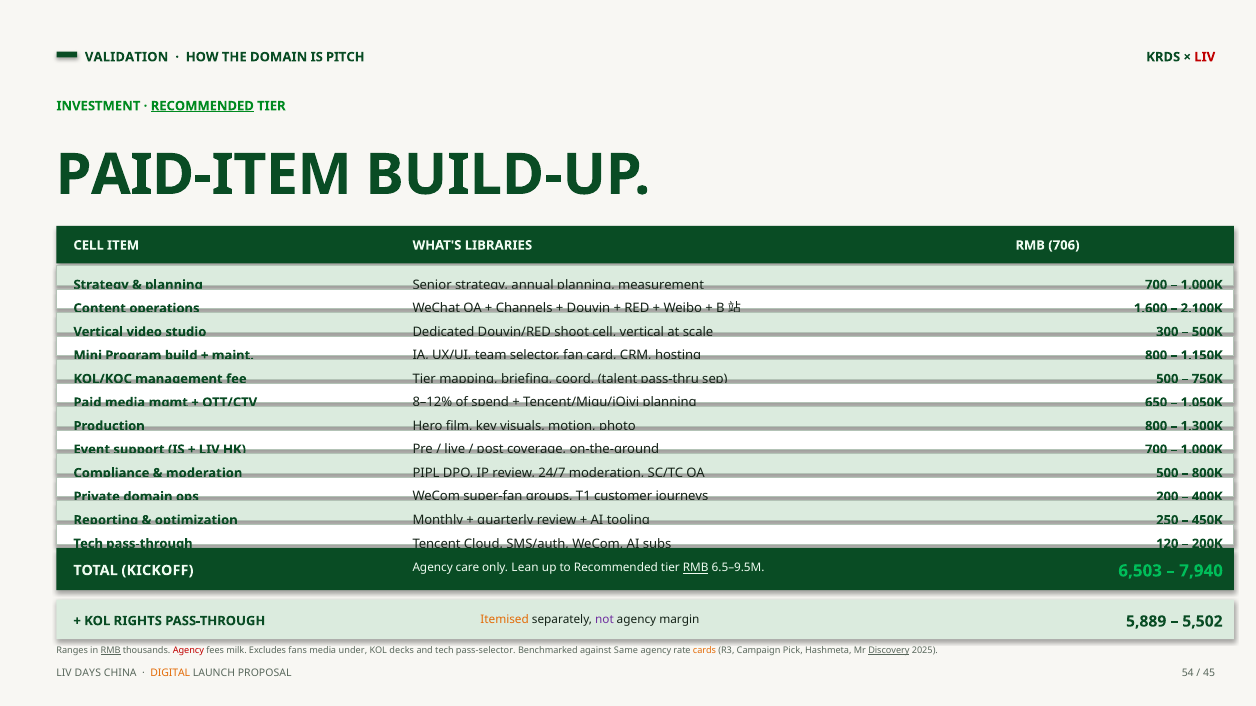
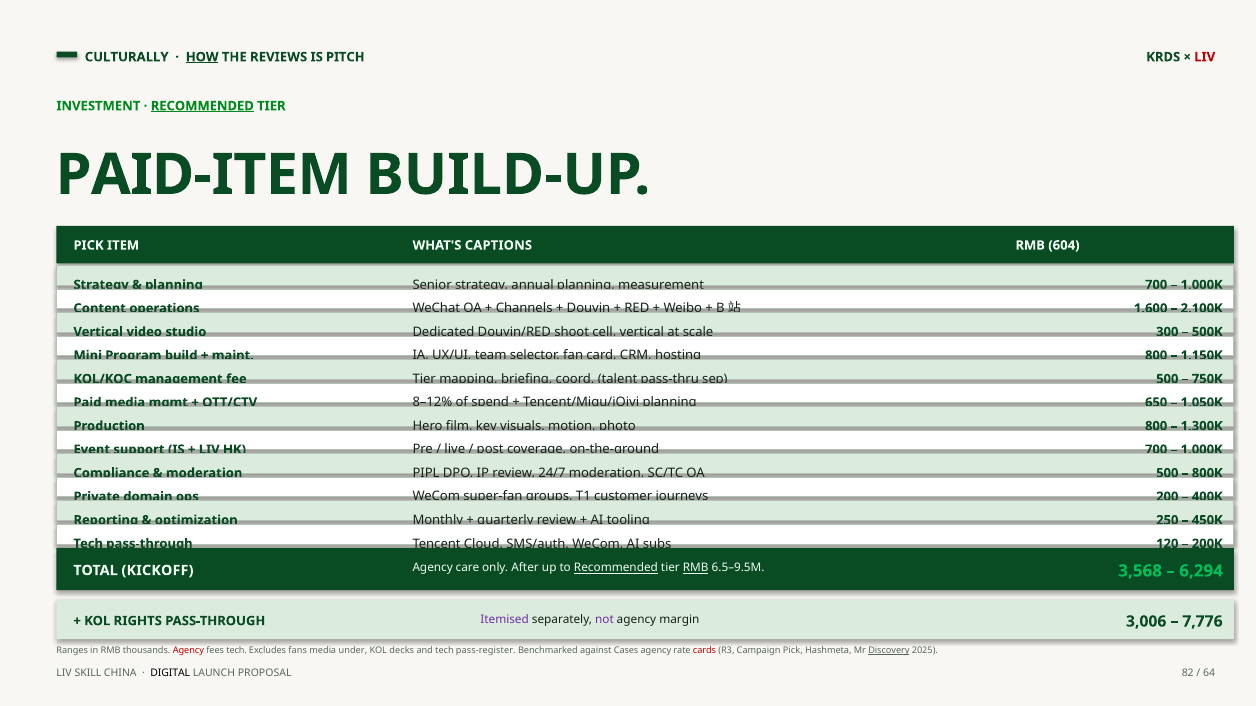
VALIDATION: VALIDATION -> CULTURALLY
HOW at (202, 57) underline: none -> present
THE DOMAIN: DOMAIN -> REVIEWS
CELL at (89, 245): CELL -> PICK
LIBRARIES: LIBRARIES -> CAPTIONS
706: 706 -> 604
Lean: Lean -> After
Recommended at (616, 568) underline: none -> present
6,503: 6,503 -> 3,568
7,940: 7,940 -> 6,294
Itemised colour: orange -> purple
5,889: 5,889 -> 3,006
5,502: 5,502 -> 7,776
RMB at (111, 651) underline: present -> none
fees milk: milk -> tech
pass-selector: pass-selector -> pass-register
Same: Same -> Cases
cards colour: orange -> red
DAYS: DAYS -> SKILL
DIGITAL colour: orange -> black
54: 54 -> 82
45: 45 -> 64
